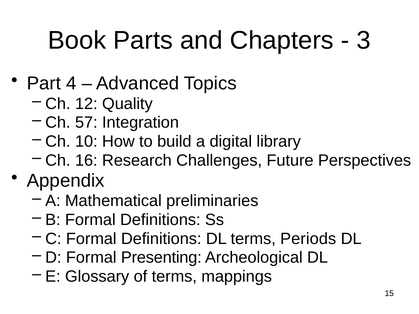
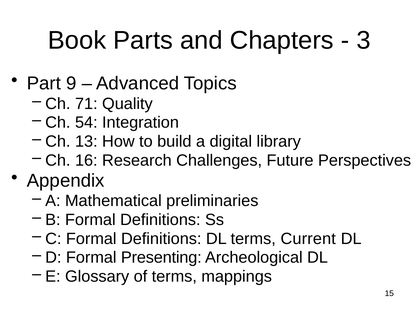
4: 4 -> 9
12: 12 -> 71
57: 57 -> 54
10: 10 -> 13
Periods: Periods -> Current
